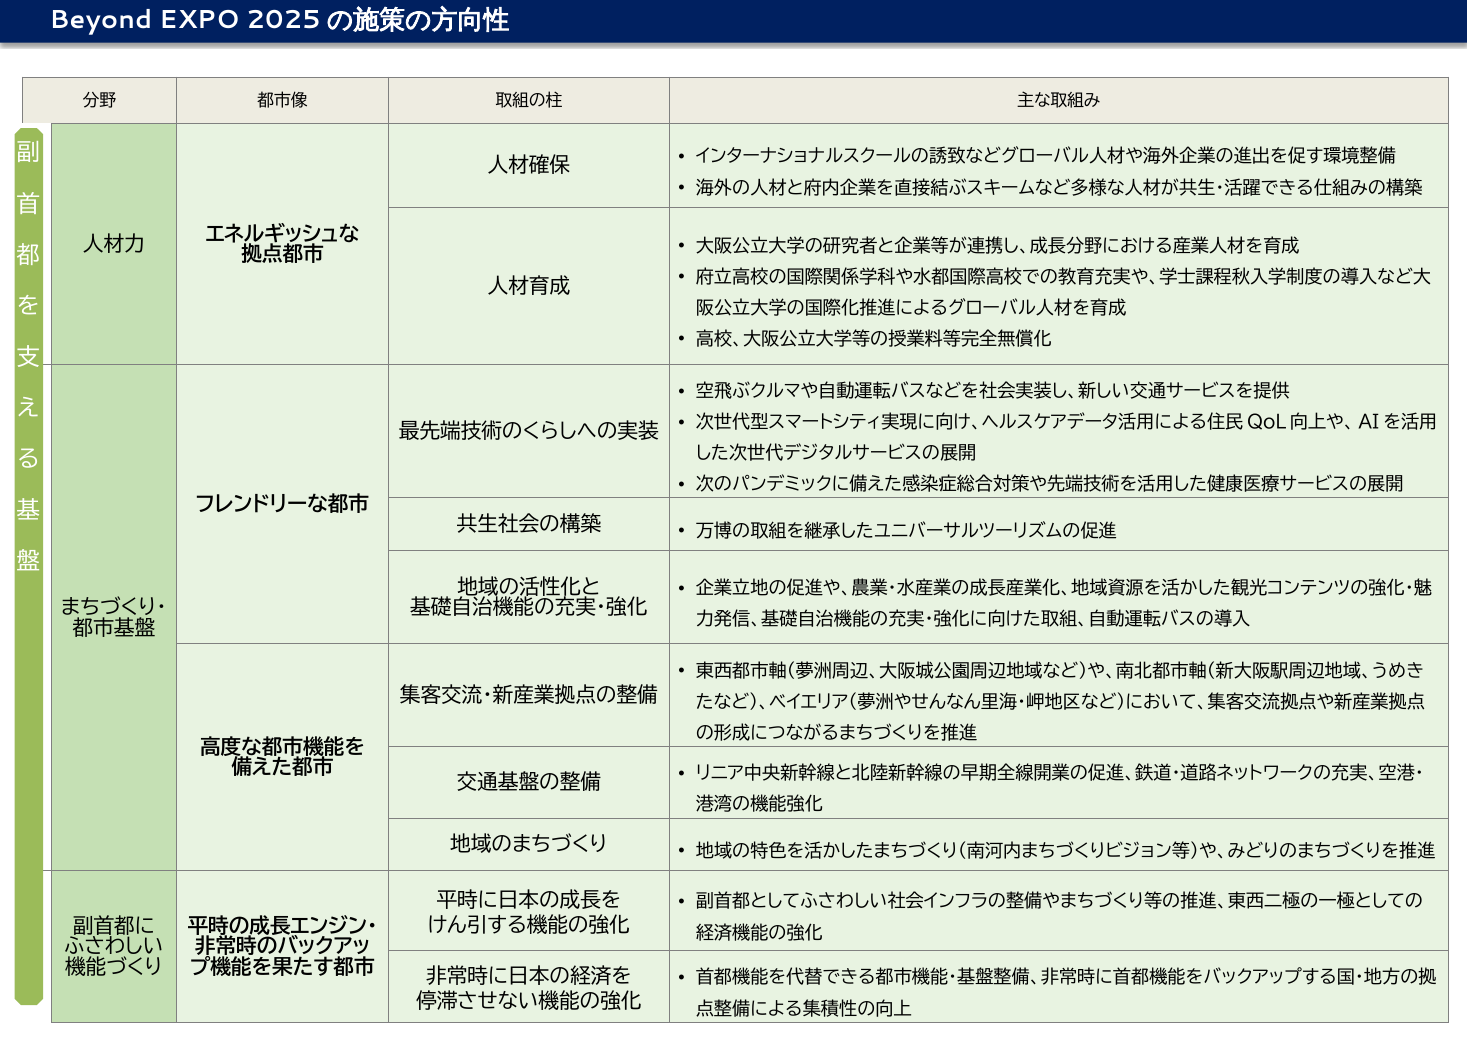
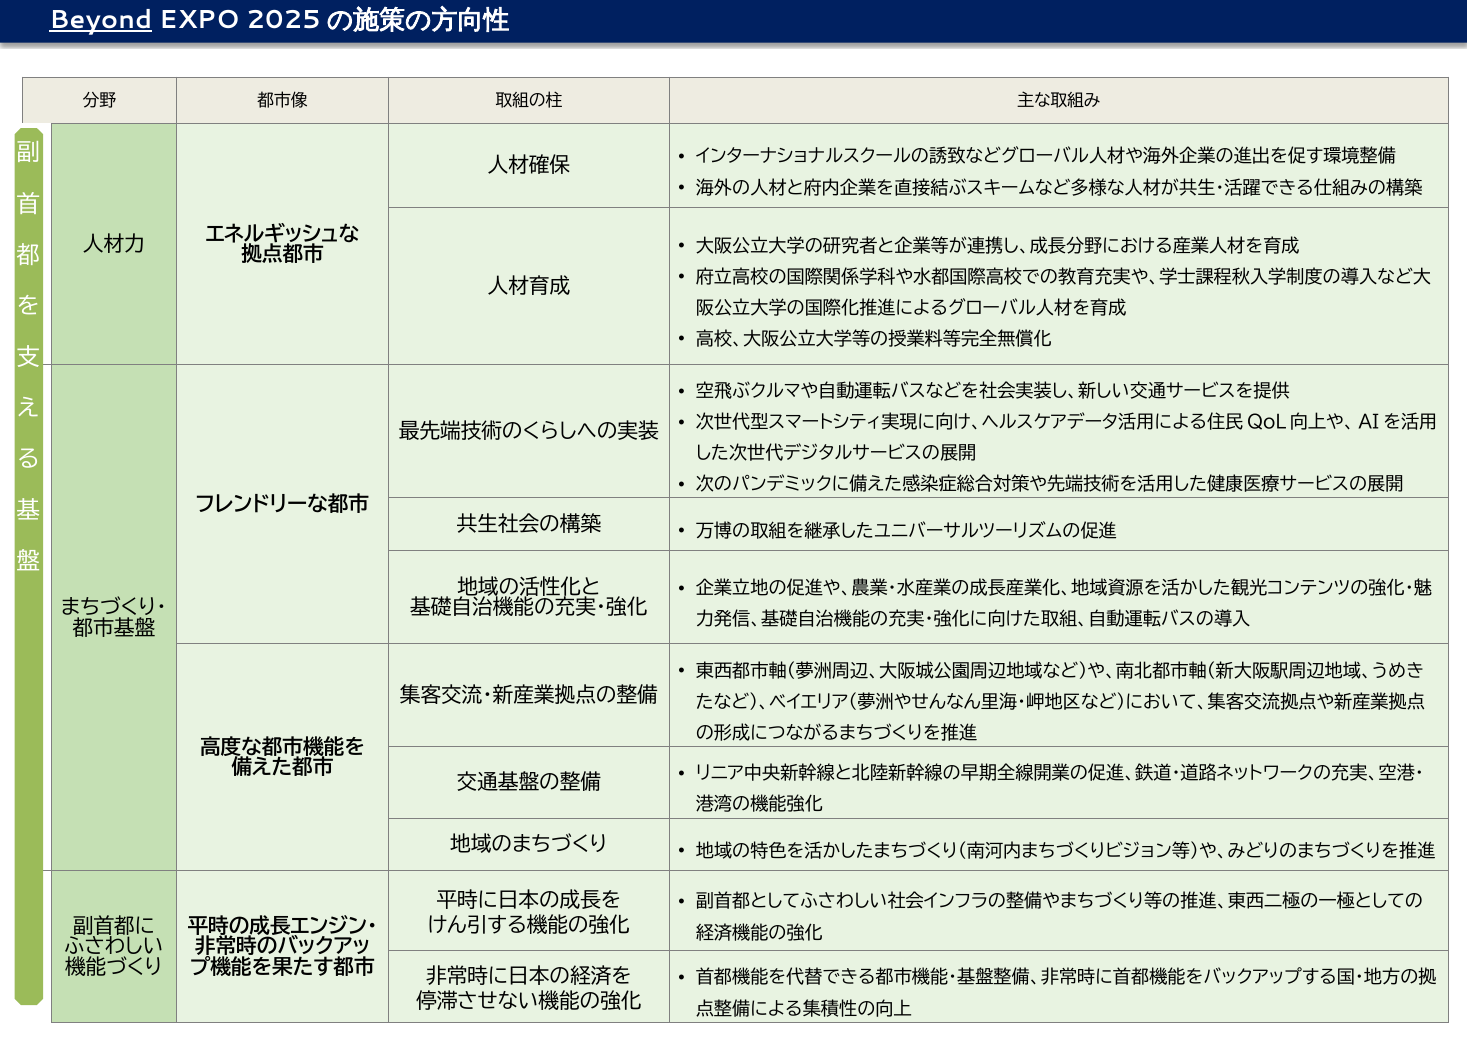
Beyond underline: none -> present
